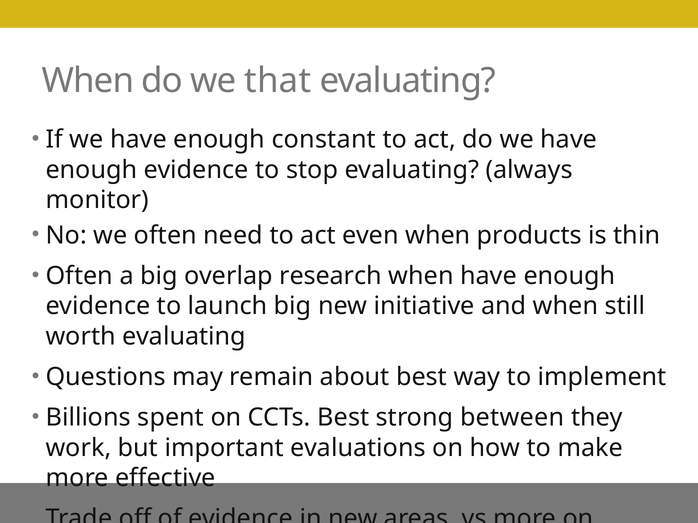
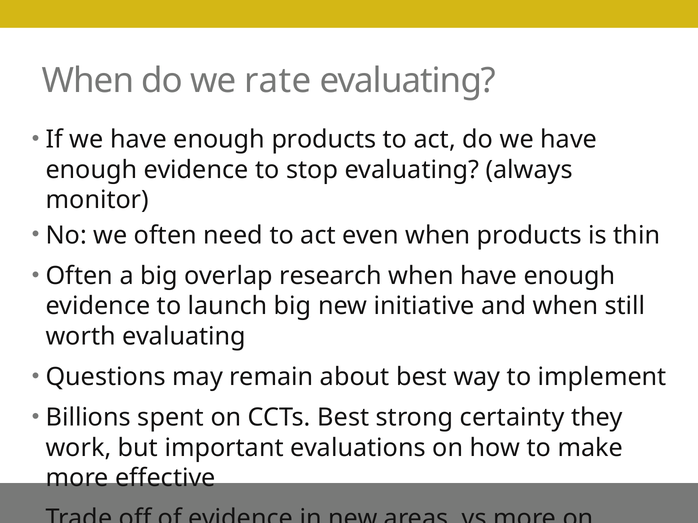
that: that -> rate
enough constant: constant -> products
between: between -> certainty
